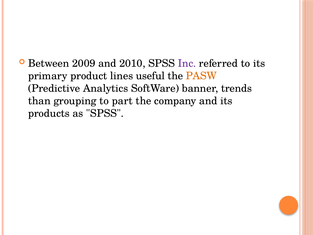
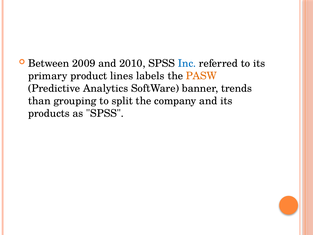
Inc colour: purple -> blue
useful: useful -> labels
part: part -> split
